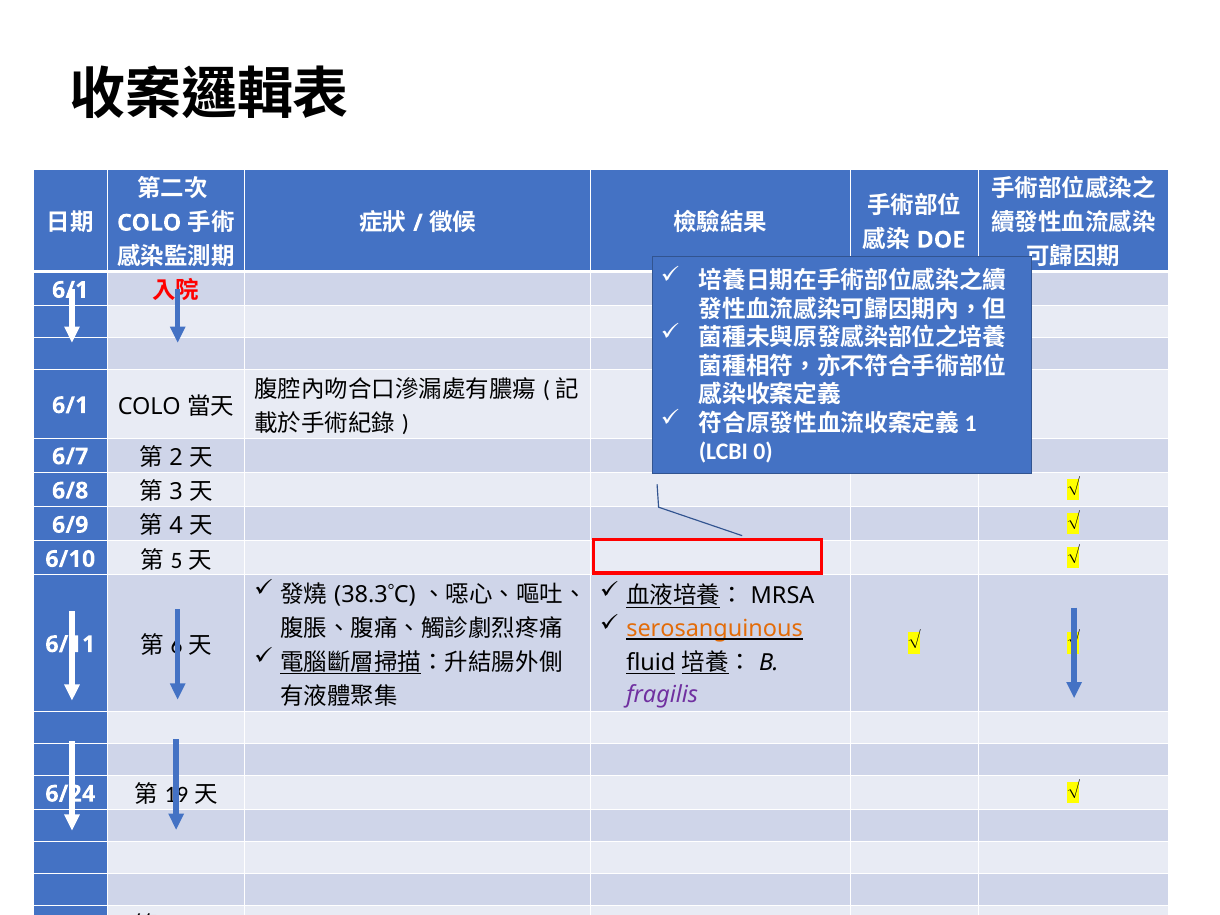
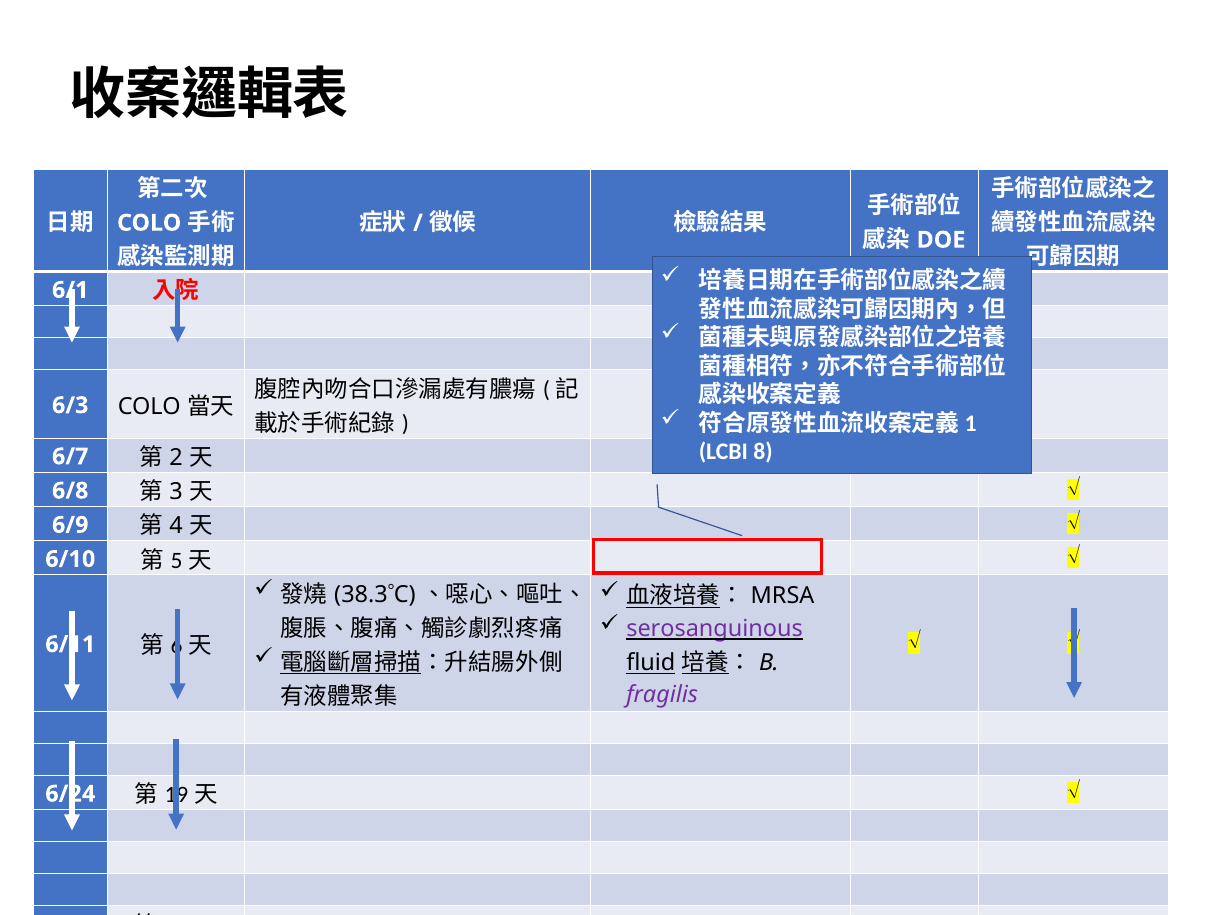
6/1 at (70, 405): 6/1 -> 6/3
0: 0 -> 8
serosanguinous colour: orange -> purple
